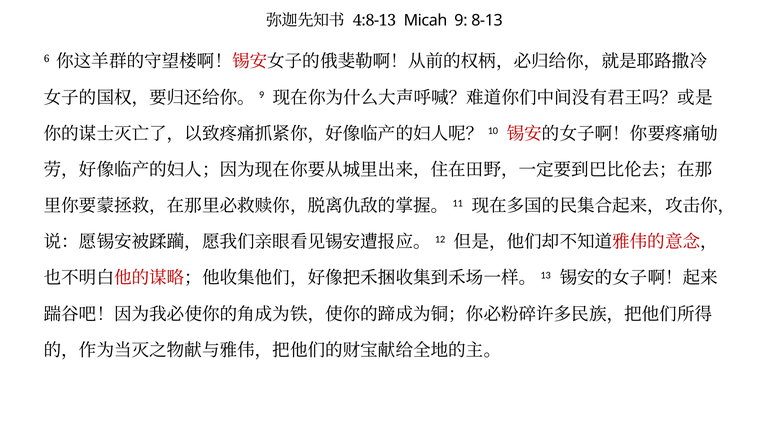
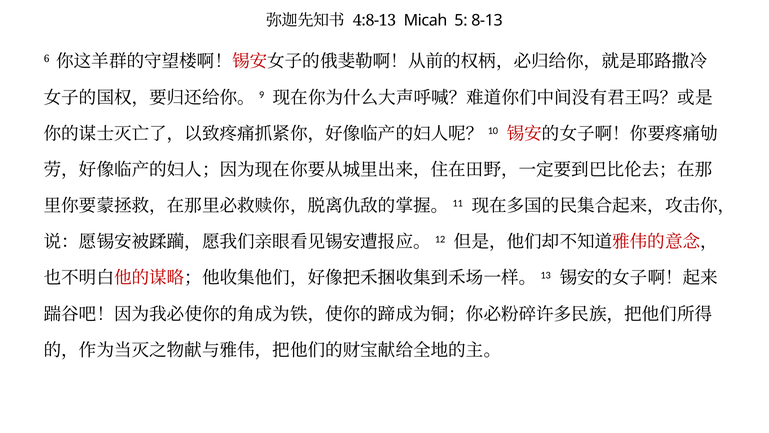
9: 9 -> 5
